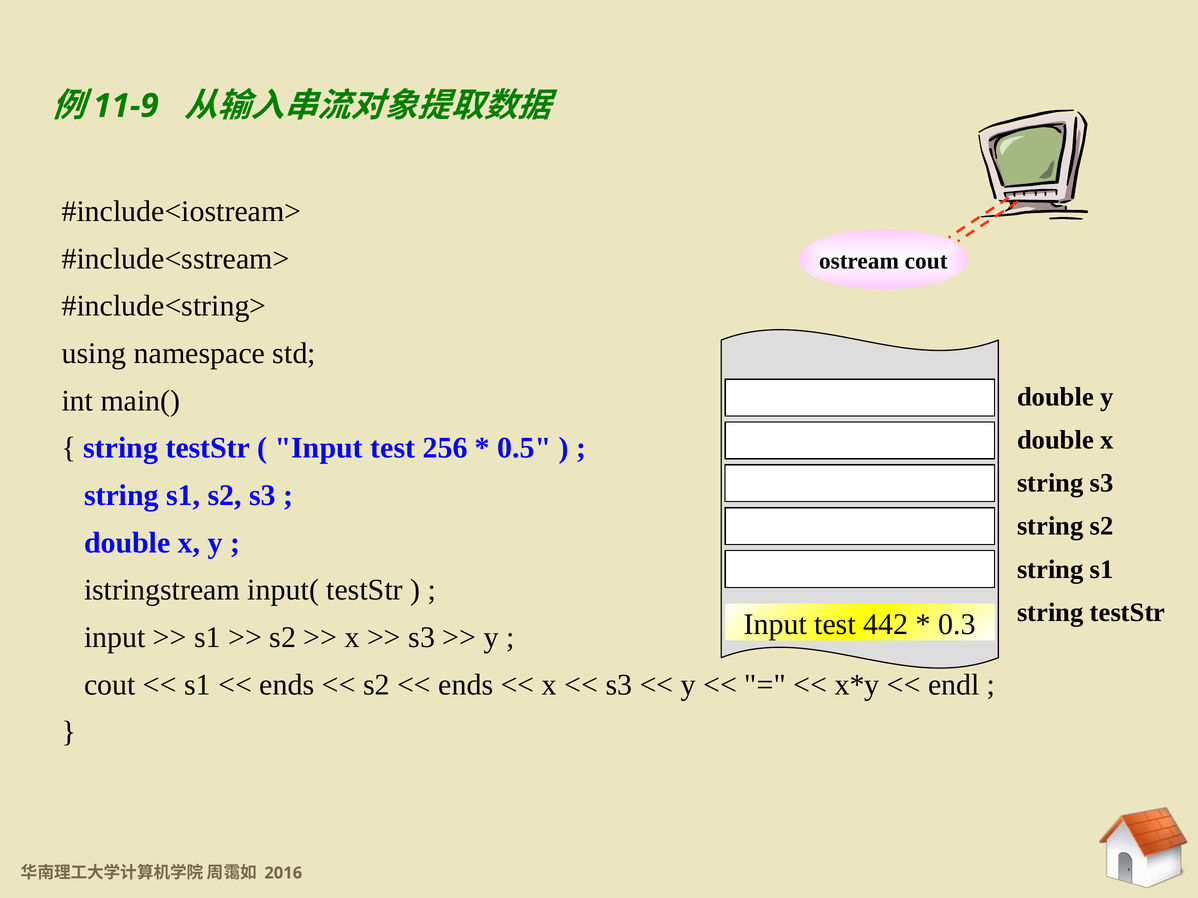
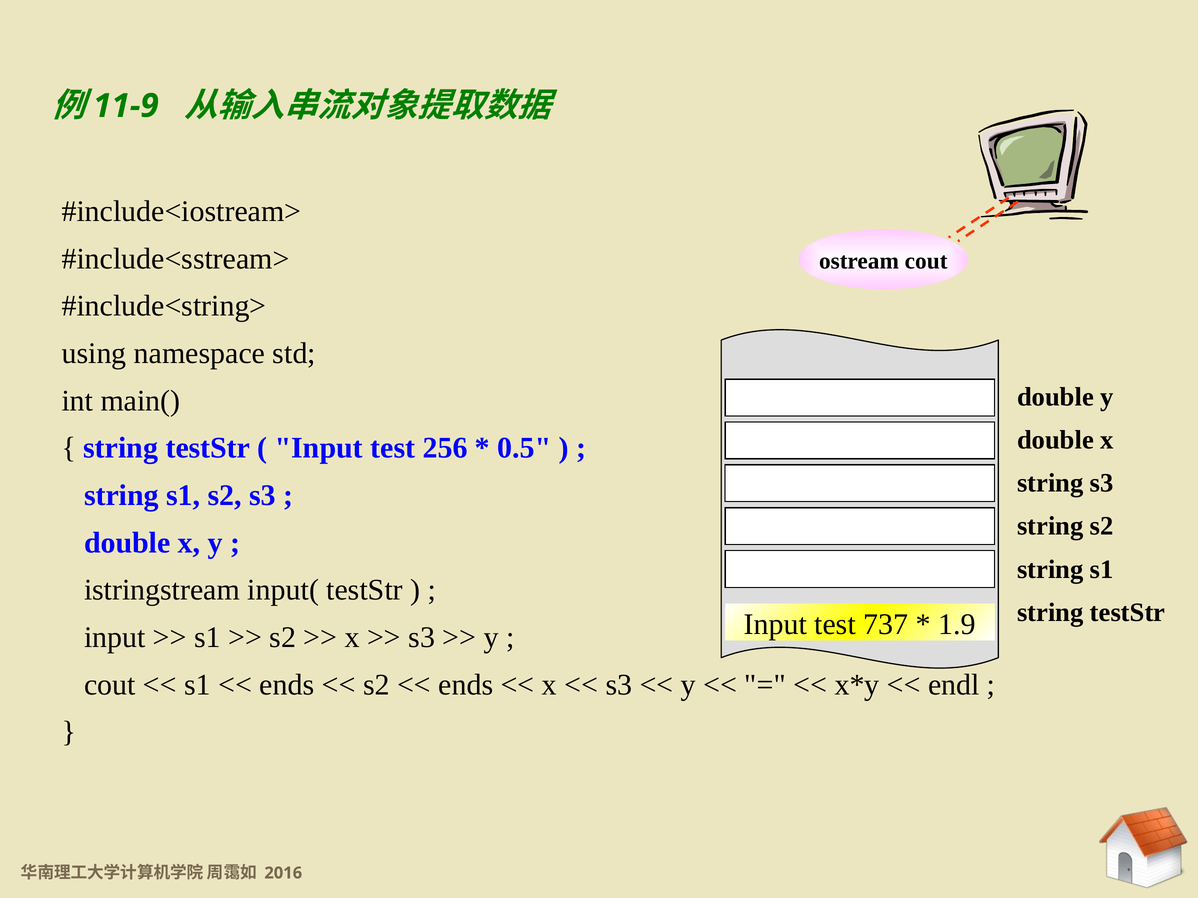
442: 442 -> 737
0.3: 0.3 -> 1.9
